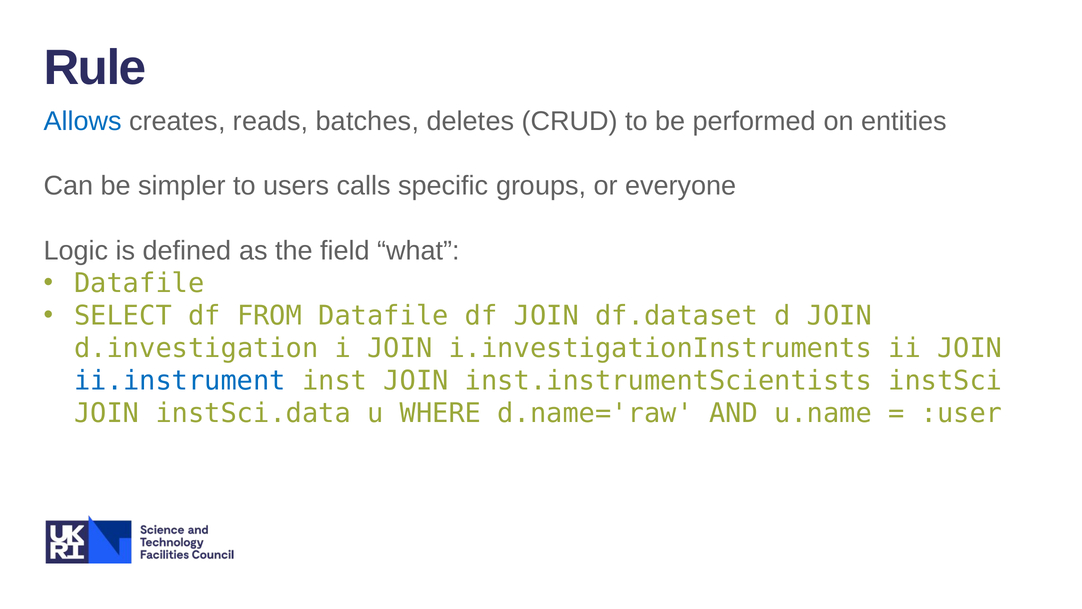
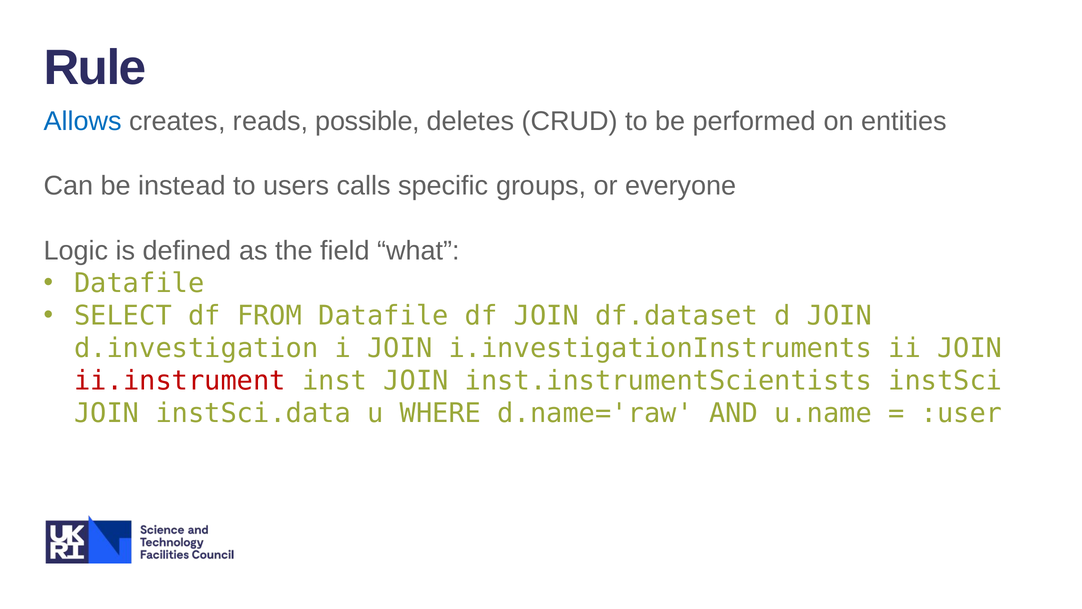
batches: batches -> possible
simpler: simpler -> instead
ii.instrument colour: blue -> red
